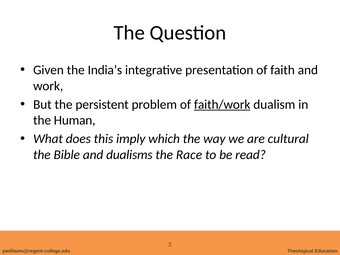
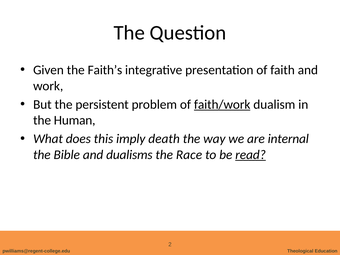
India’s: India’s -> Faith’s
which: which -> death
cultural: cultural -> internal
read underline: none -> present
